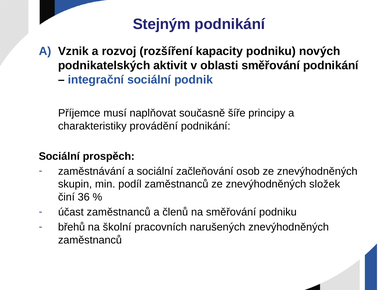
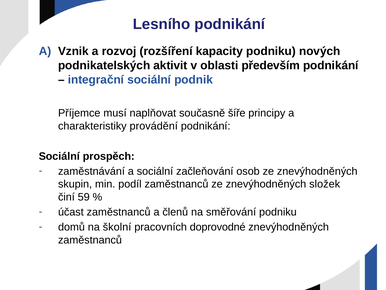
Stejným: Stejným -> Lesního
oblasti směřování: směřování -> především
36: 36 -> 59
břehů: břehů -> domů
narušených: narušených -> doprovodné
